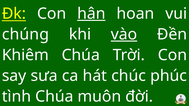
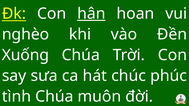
chúng: chúng -> nghèo
vào underline: present -> none
Khiêm: Khiêm -> Xuống
